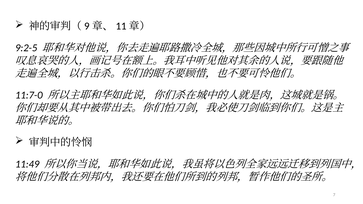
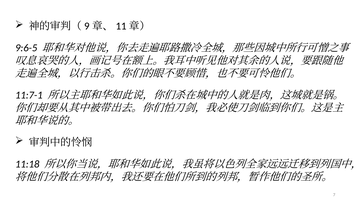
9:2-5: 9:2-5 -> 9:6-5
11:7-0: 11:7-0 -> 11:7-1
11:49: 11:49 -> 11:18
